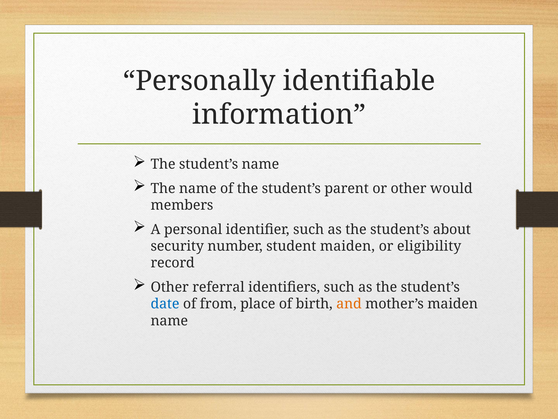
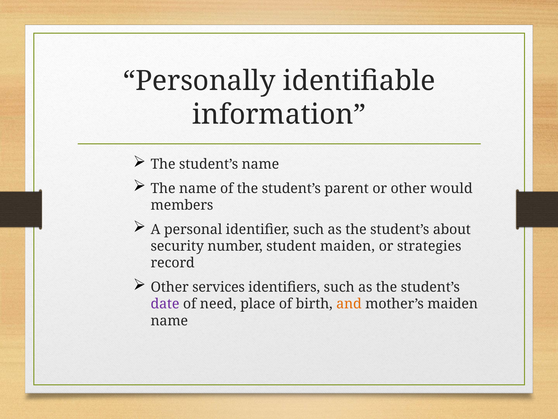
eligibility: eligibility -> strategies
referral: referral -> services
date colour: blue -> purple
from: from -> need
